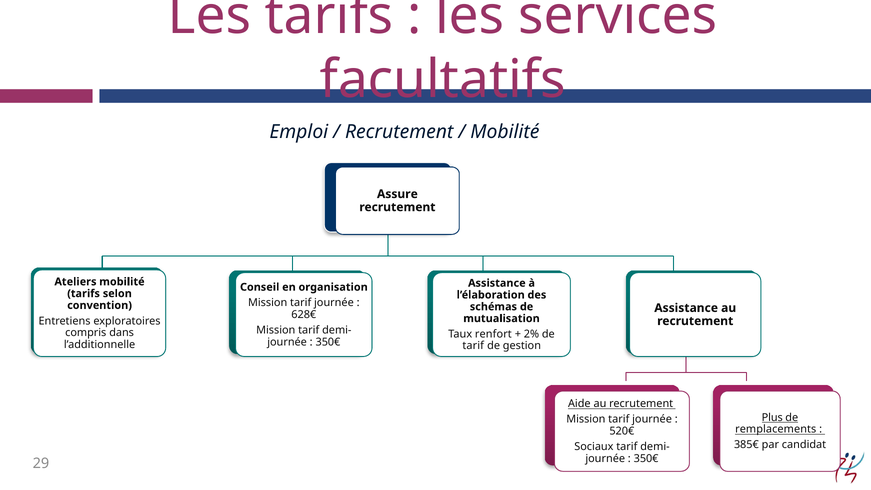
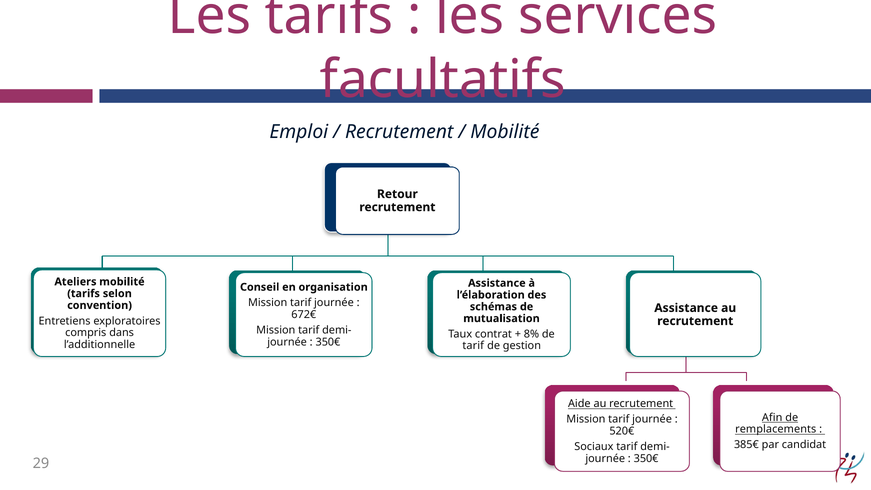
Assure: Assure -> Retour
628€: 628€ -> 672€
renfort: renfort -> contrat
2%: 2% -> 8%
Plus: Plus -> Afin
